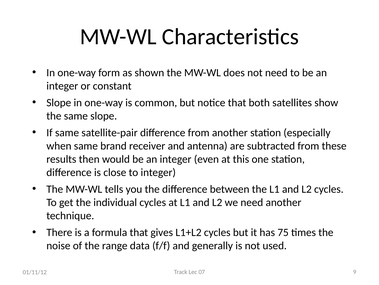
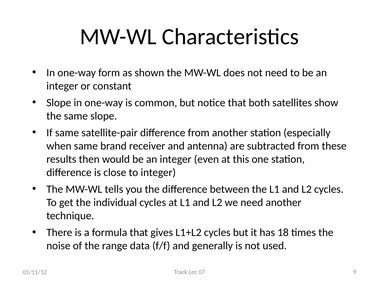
75: 75 -> 18
